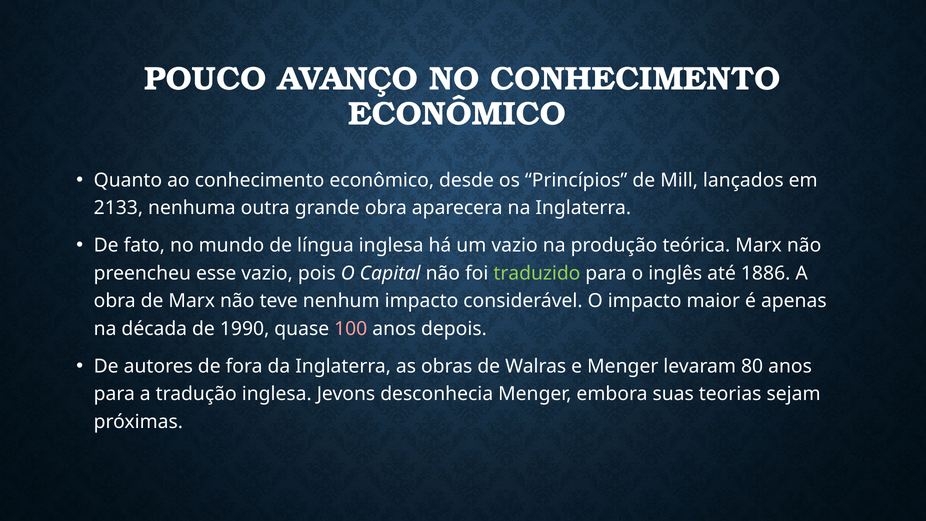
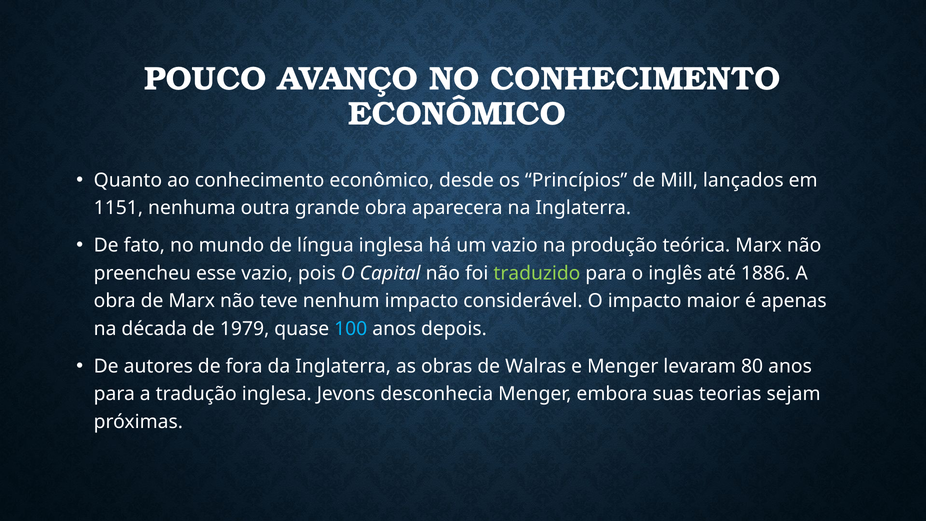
2133: 2133 -> 1151
1990: 1990 -> 1979
100 colour: pink -> light blue
